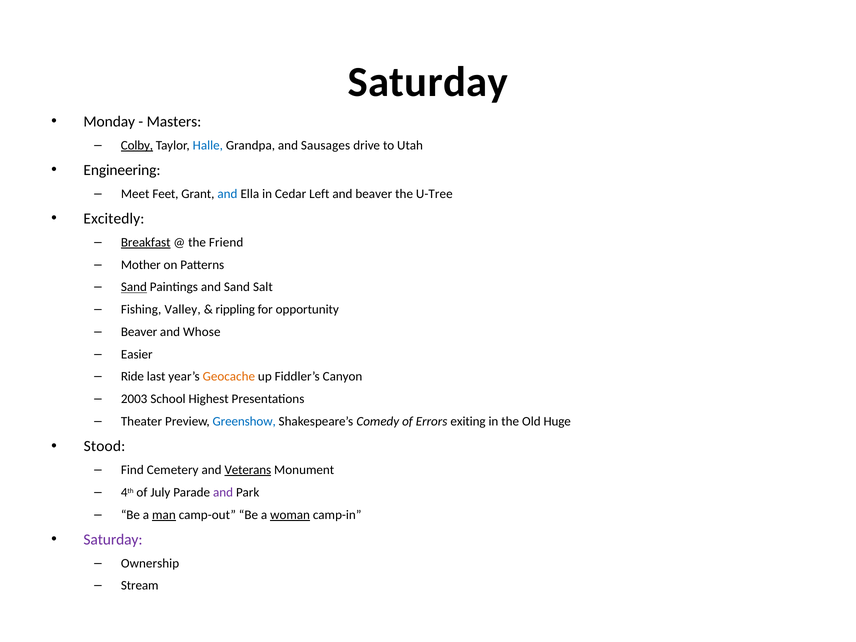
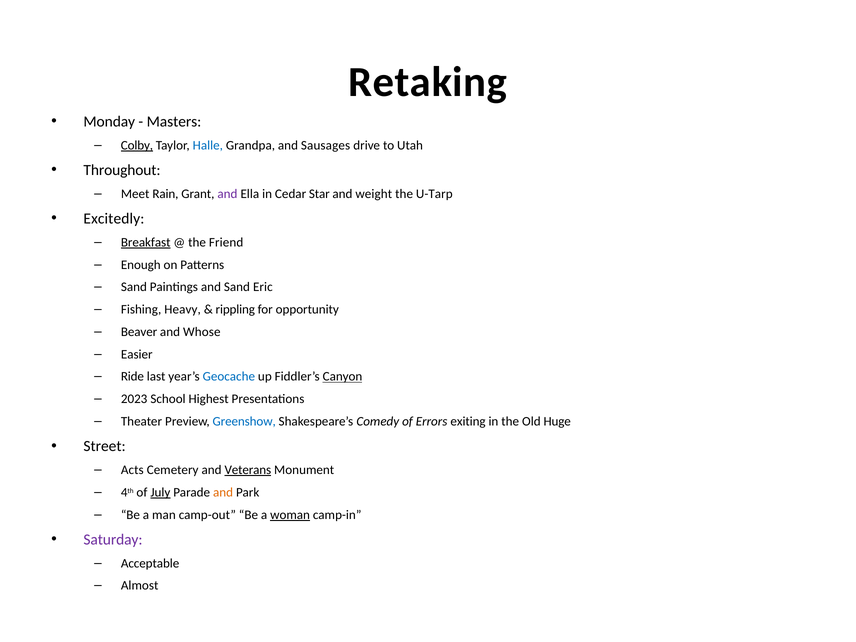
Saturday at (428, 82): Saturday -> Retaking
Engineering: Engineering -> Throughout
Feet: Feet -> Rain
and at (227, 194) colour: blue -> purple
Left: Left -> Star
and beaver: beaver -> weight
U-Tree: U-Tree -> U-Tarp
Mother: Mother -> Enough
Sand at (134, 287) underline: present -> none
Salt: Salt -> Eric
Valley: Valley -> Heavy
Geocache colour: orange -> blue
Canyon underline: none -> present
2003: 2003 -> 2023
Stood: Stood -> Street
Find: Find -> Acts
July underline: none -> present
and at (223, 492) colour: purple -> orange
man underline: present -> none
Ownership: Ownership -> Acceptable
Stream: Stream -> Almost
